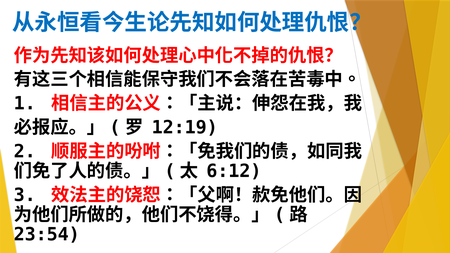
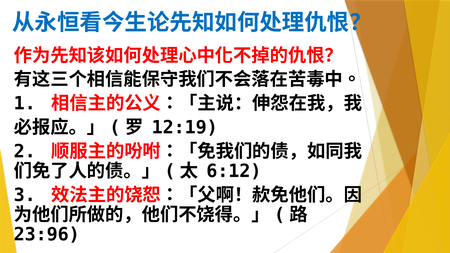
23:54: 23:54 -> 23:96
